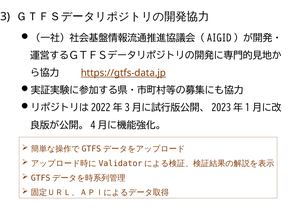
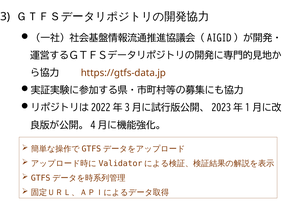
https://gtfs-data.jp underline: present -> none
